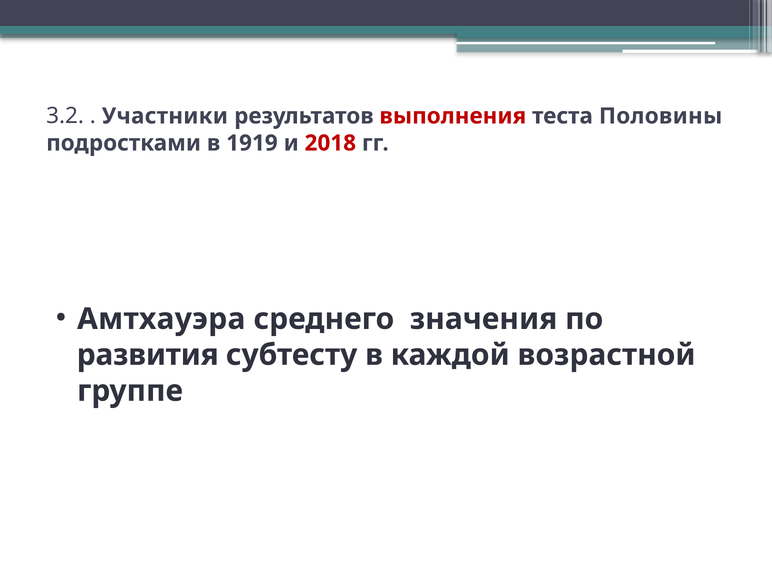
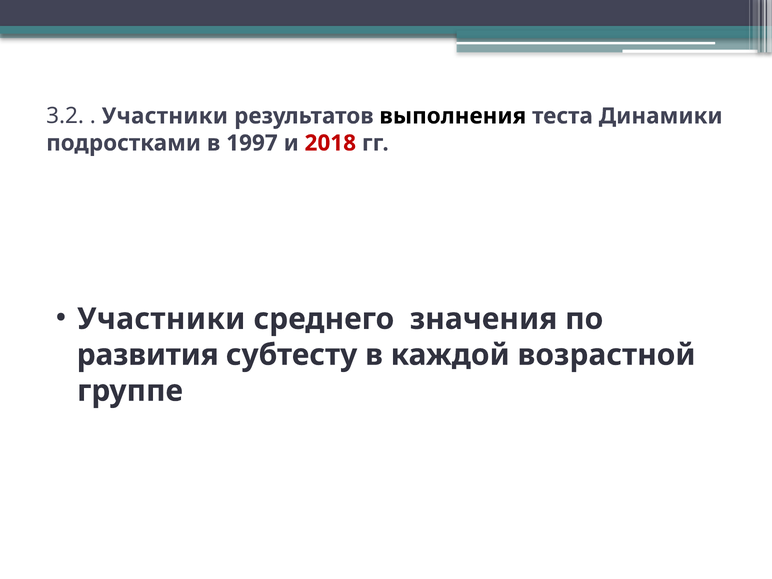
выполнения colour: red -> black
Половины: Половины -> Динамики
1919: 1919 -> 1997
Амтхауэра at (161, 319): Амтхауэра -> Участники
